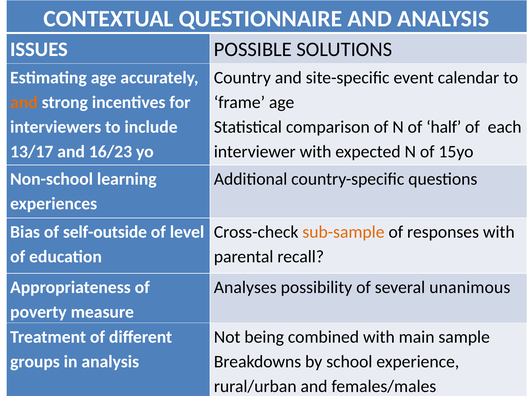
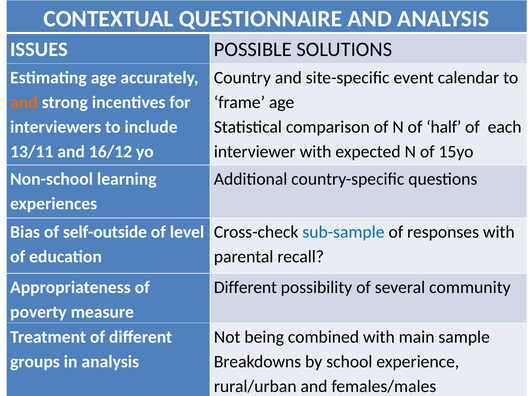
13/17: 13/17 -> 13/11
16/23: 16/23 -> 16/12
sub-sample colour: orange -> blue
Analyses at (245, 288): Analyses -> Different
unanimous: unanimous -> community
